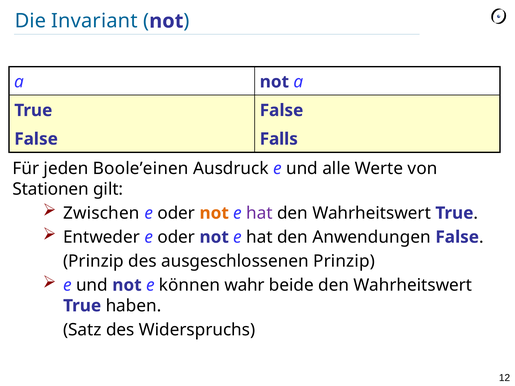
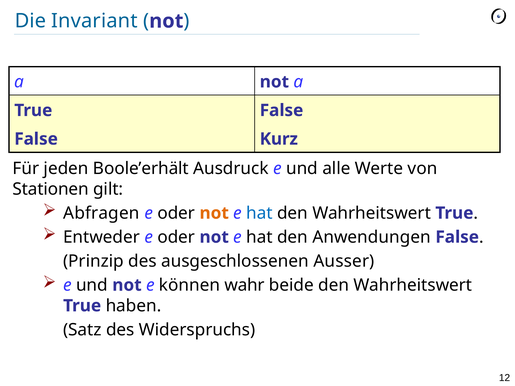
Falls: Falls -> Kurz
Boole’einen: Boole’einen -> Boole’erhält
Zwischen: Zwischen -> Abfragen
hat at (259, 213) colour: purple -> blue
ausgeschlossenen Prinzip: Prinzip -> Ausser
